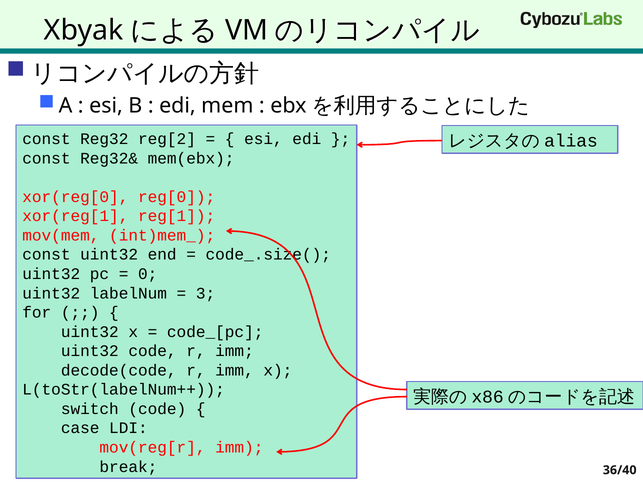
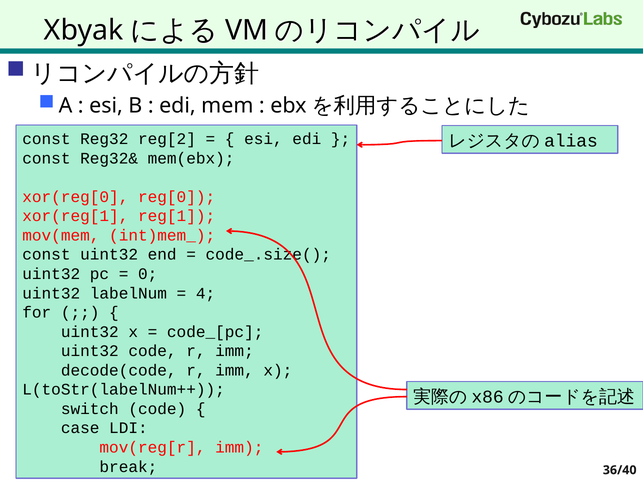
3: 3 -> 4
